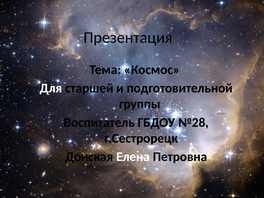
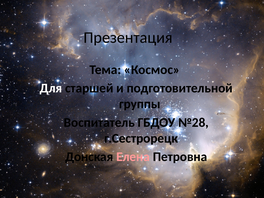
Елена colour: white -> pink
